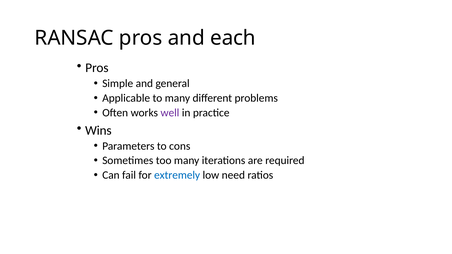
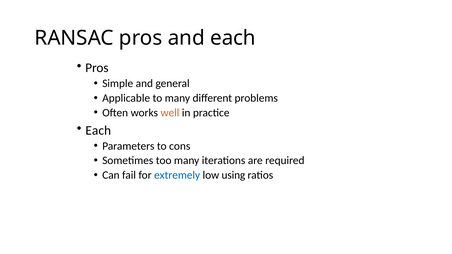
well colour: purple -> orange
Wins at (98, 131): Wins -> Each
need: need -> using
